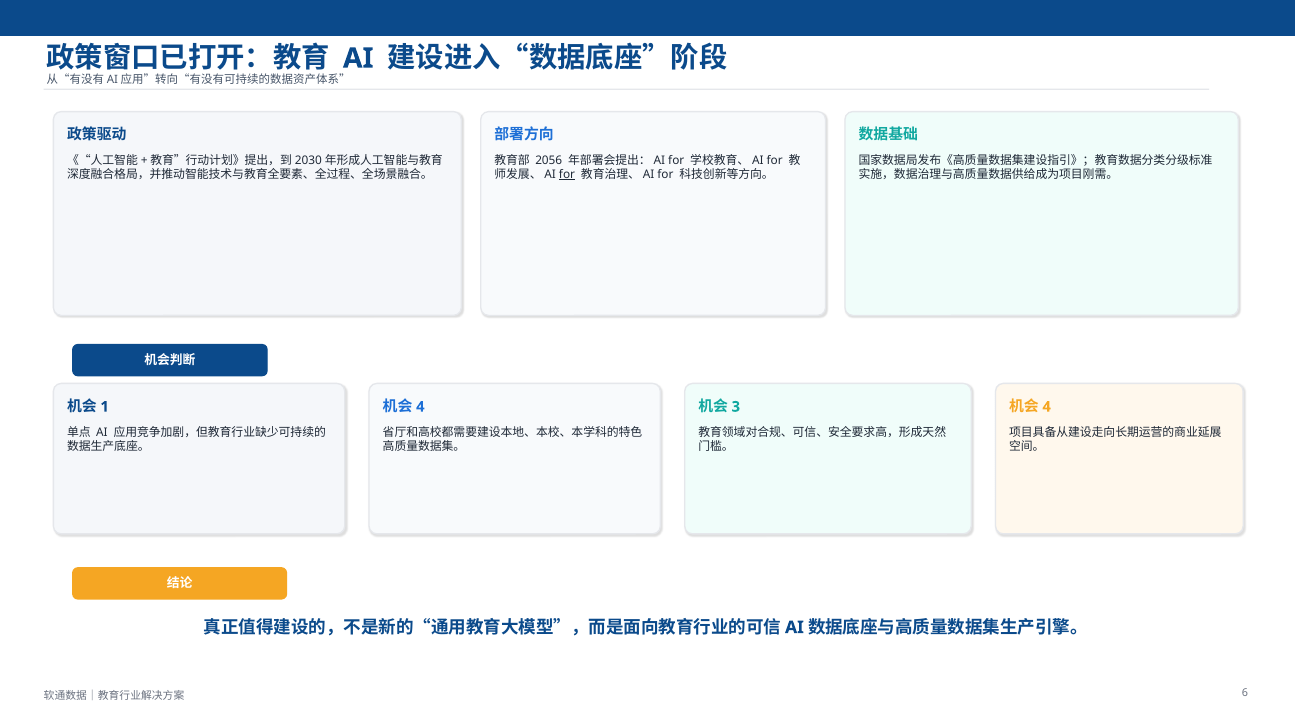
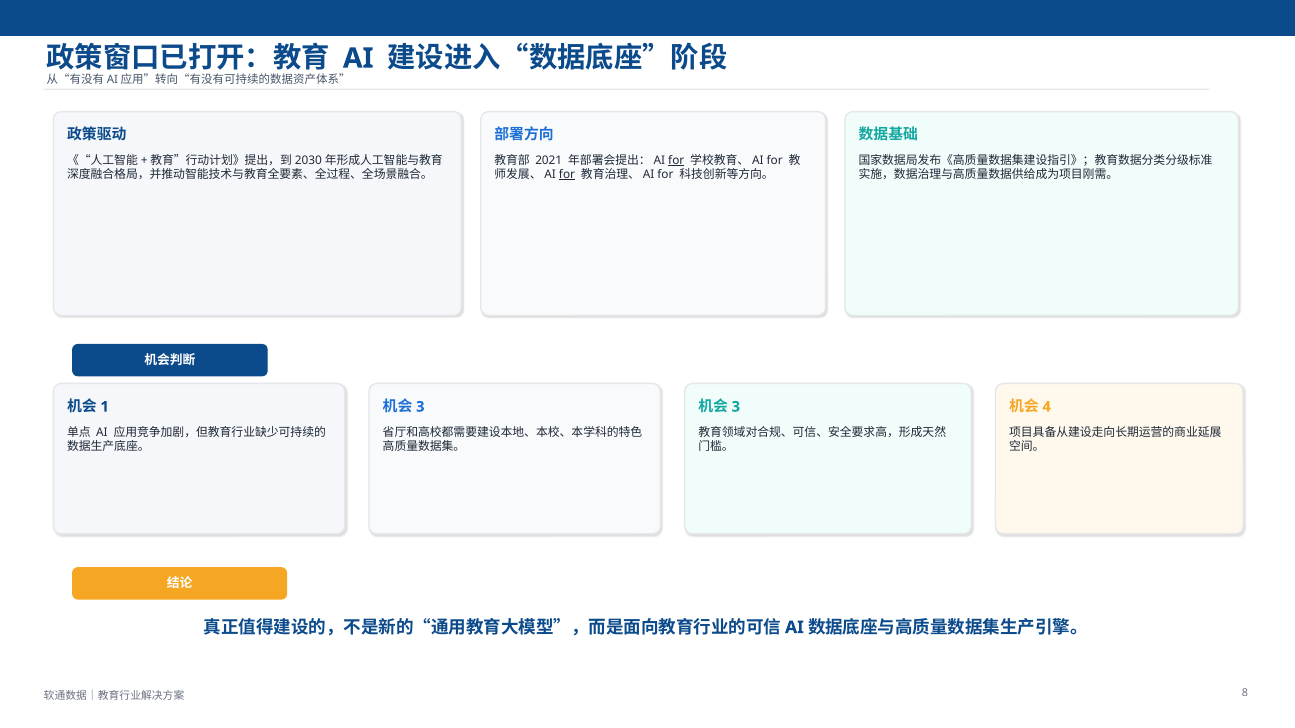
2056: 2056 -> 2021
for at (676, 160) underline: none -> present
4 at (420, 407): 4 -> 3
6: 6 -> 8
